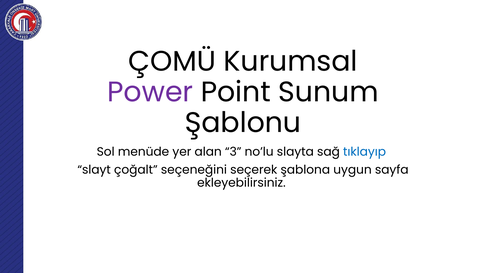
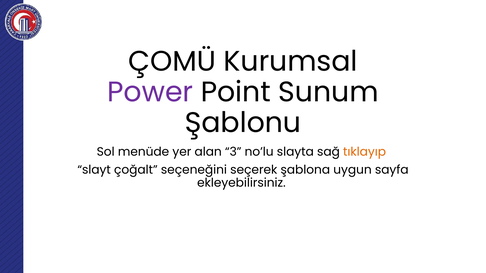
tıklayıp colour: blue -> orange
